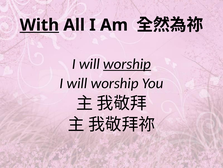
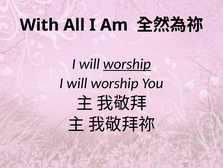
With underline: present -> none
